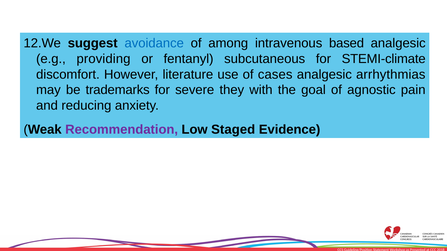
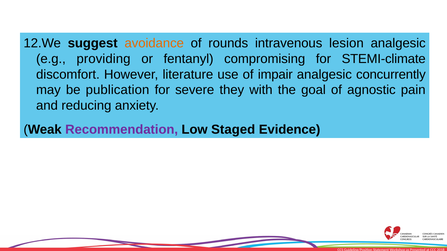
avoidance colour: blue -> orange
among: among -> rounds
based: based -> lesion
subcutaneous: subcutaneous -> compromising
cases: cases -> impair
arrhythmias: arrhythmias -> concurrently
trademarks: trademarks -> publication
